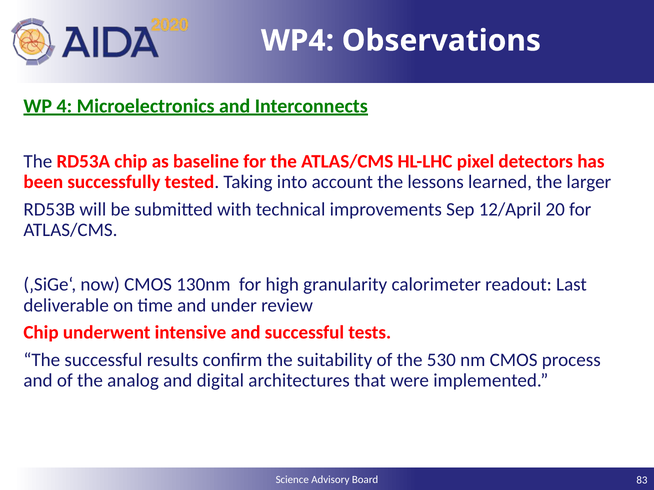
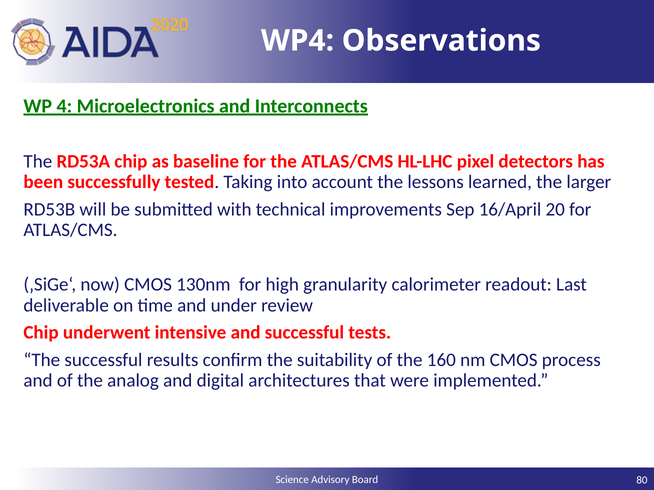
12/April: 12/April -> 16/April
530: 530 -> 160
83: 83 -> 80
